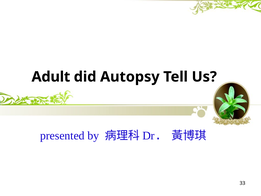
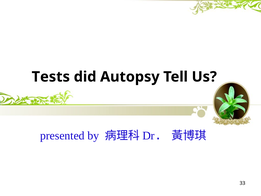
Adult: Adult -> Tests
